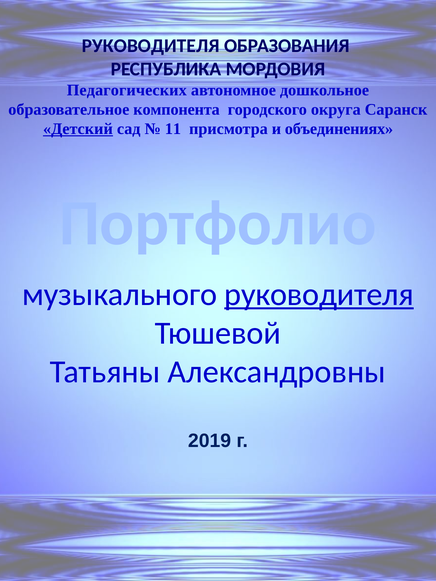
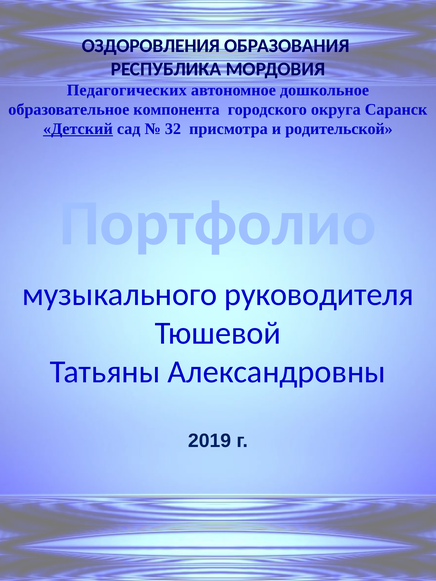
РУКОВОДИТЕЛЯ at (151, 46): РУКОВОДИТЕЛЯ -> ОЗДОРОВЛЕНИЯ
11: 11 -> 32
объединениях: объединениях -> родительской
руководителя at (319, 295) underline: present -> none
